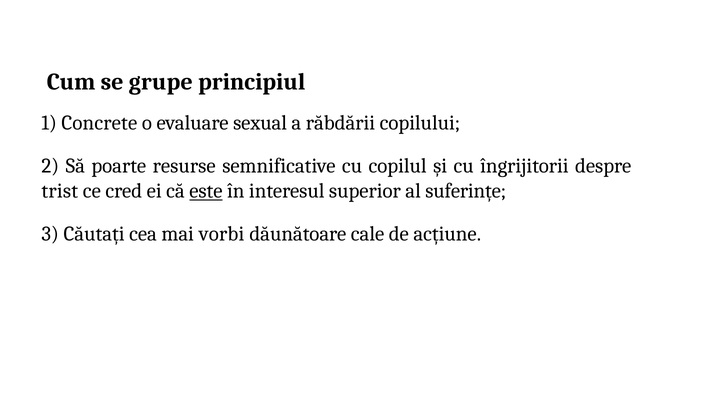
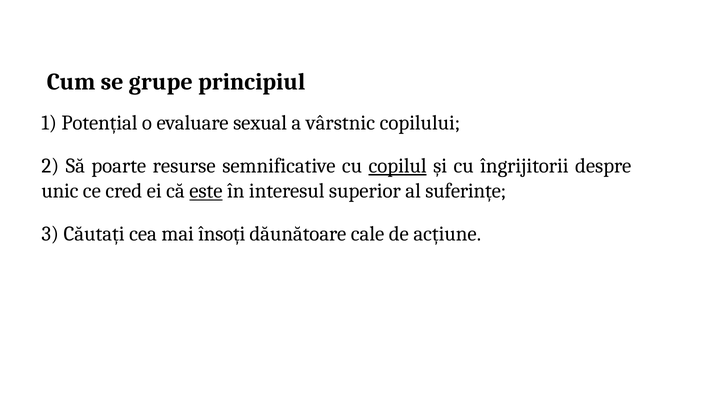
Concrete: Concrete -> Potențial
răbdării: răbdării -> vârstnic
copilul underline: none -> present
trist: trist -> unic
vorbi: vorbi -> însoți
